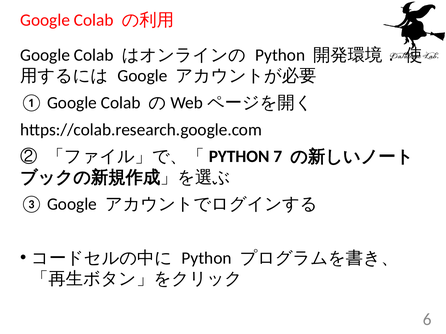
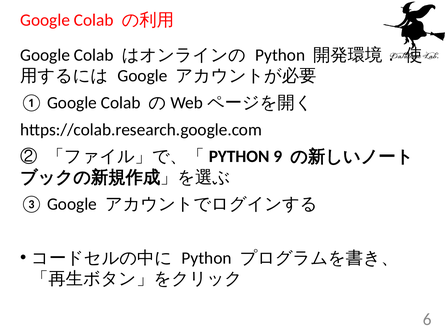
7: 7 -> 9
